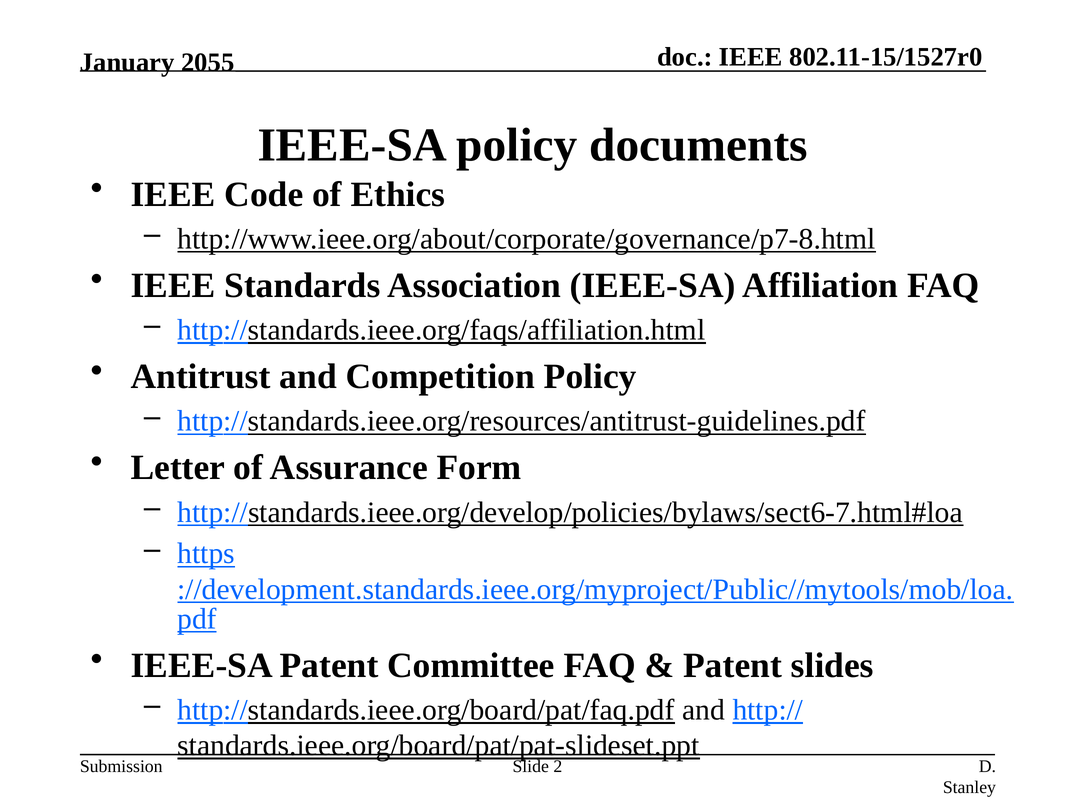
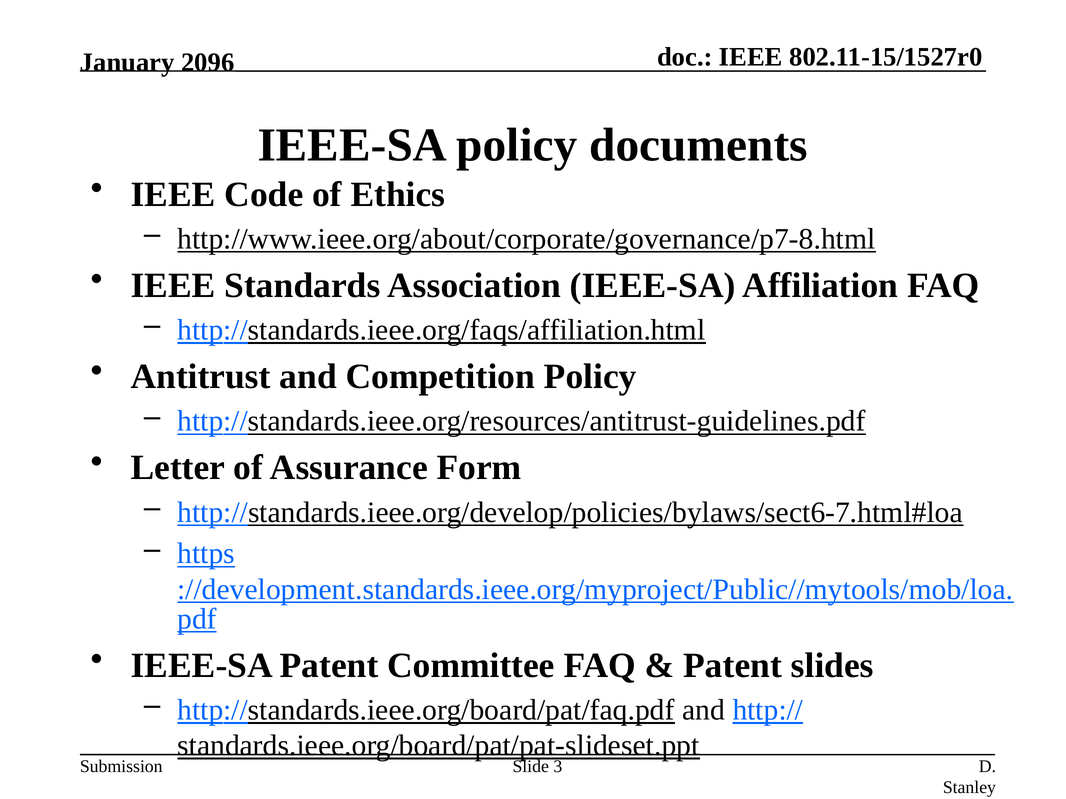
2055: 2055 -> 2096
2: 2 -> 3
